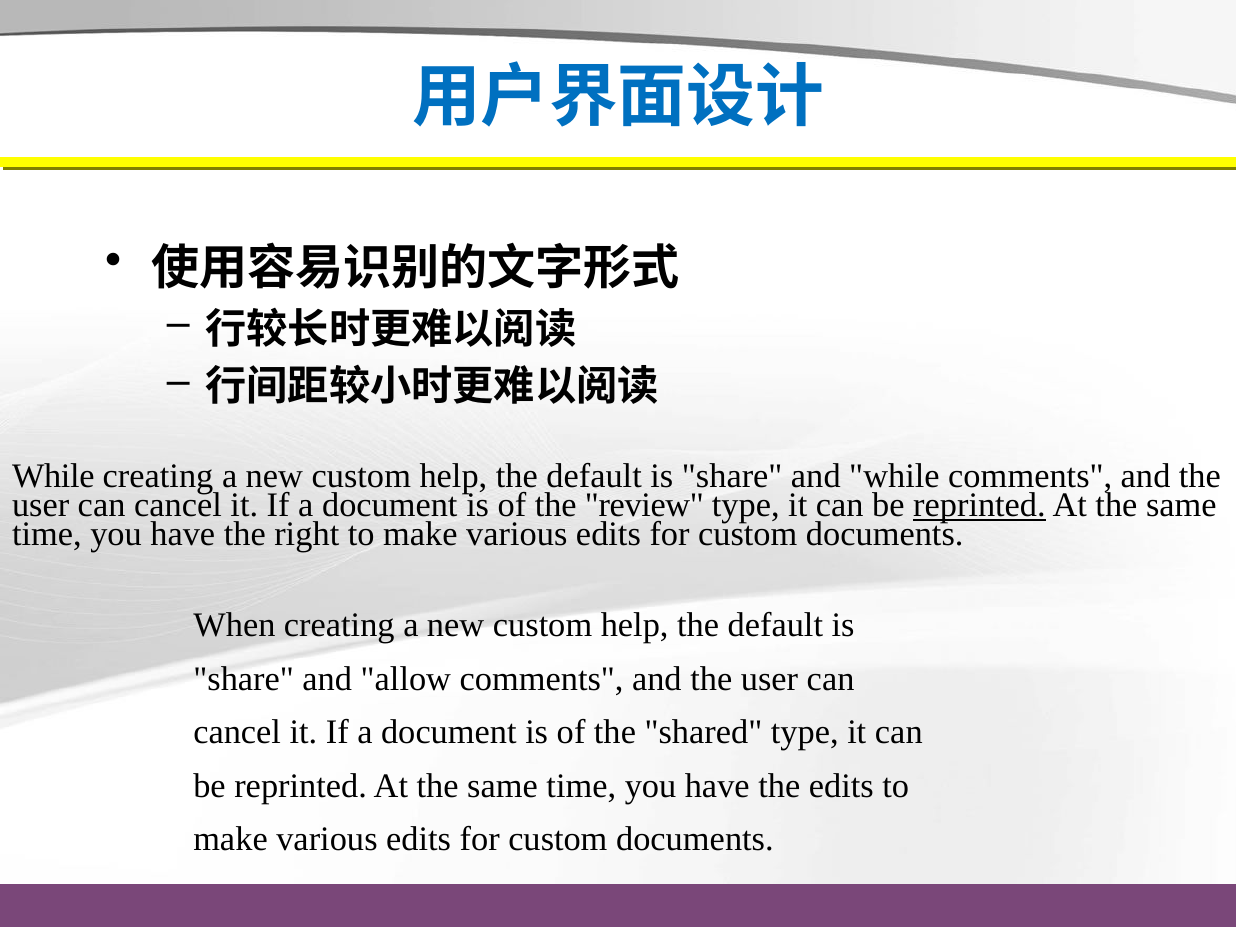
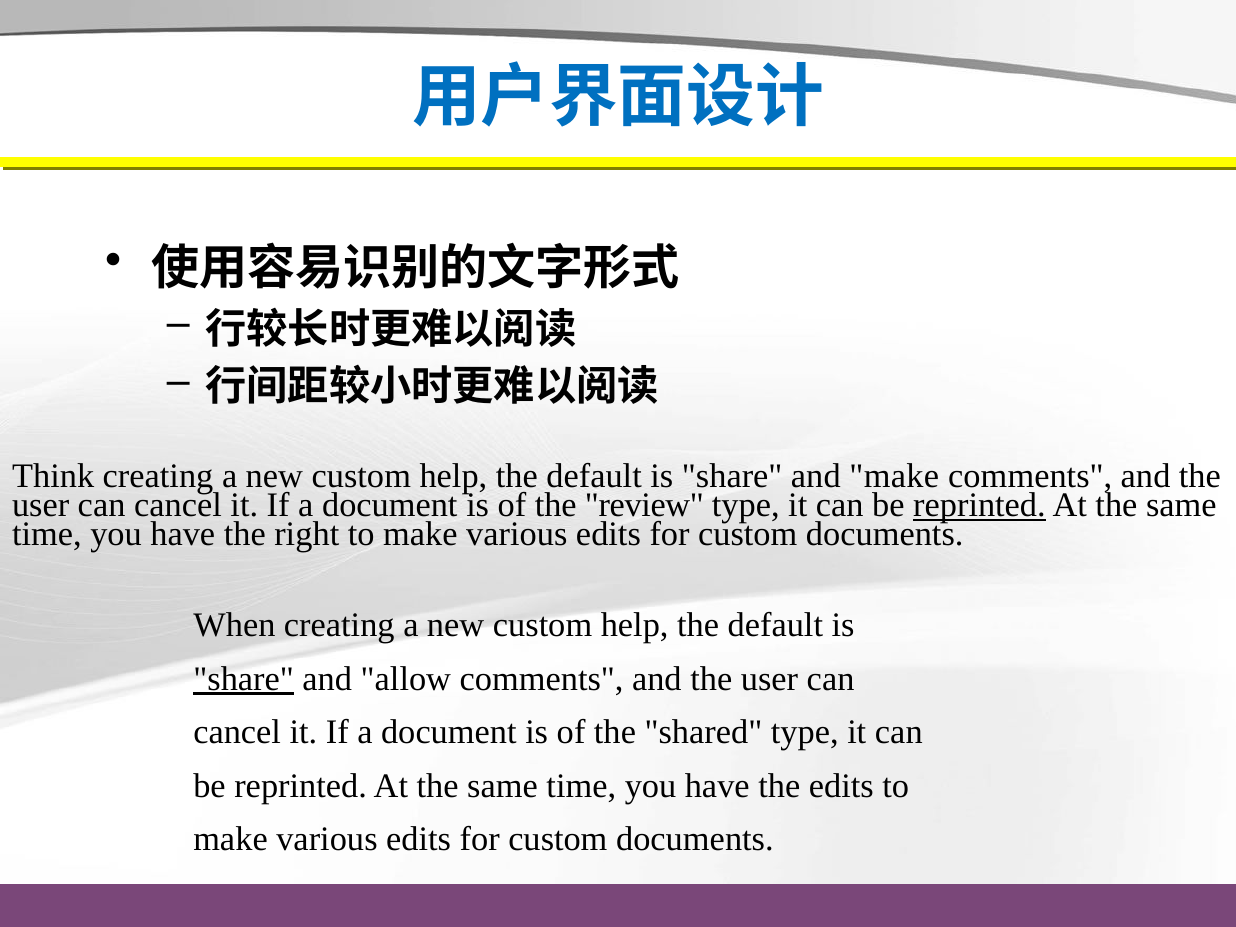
While at (53, 476): While -> Think
and while: while -> make
share at (244, 679) underline: none -> present
